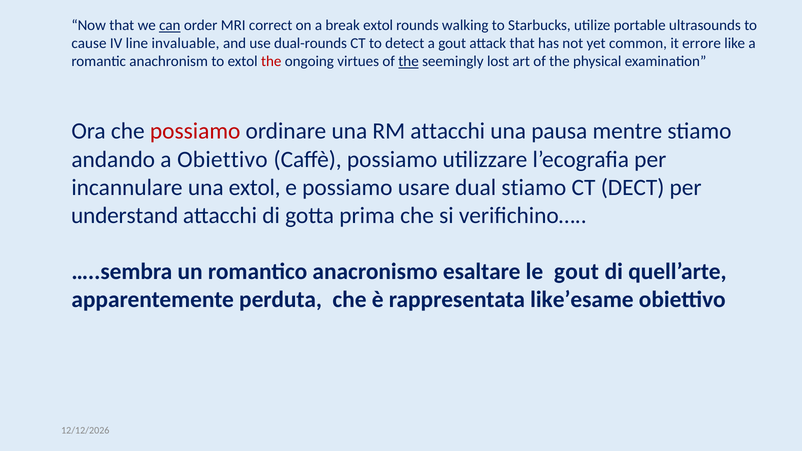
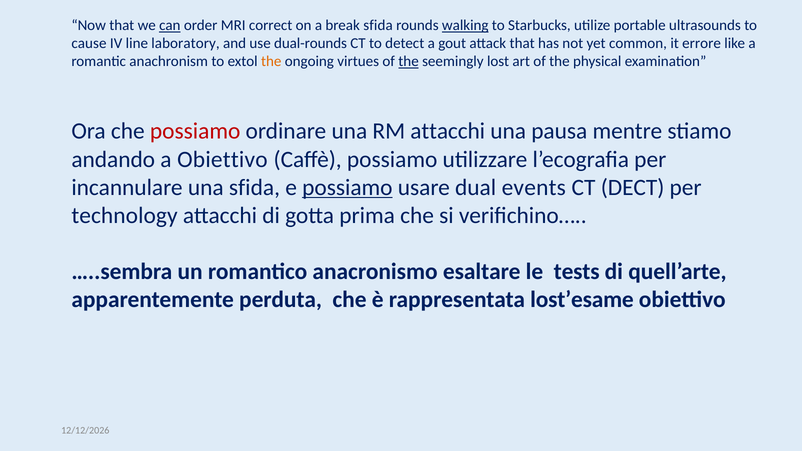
break extol: extol -> sfida
walking underline: none -> present
invaluable: invaluable -> laboratory
the at (271, 62) colour: red -> orange
una extol: extol -> sfida
possiamo at (347, 187) underline: none -> present
dual stiamo: stiamo -> events
understand: understand -> technology
le gout: gout -> tests
like’esame: like’esame -> lost’esame
